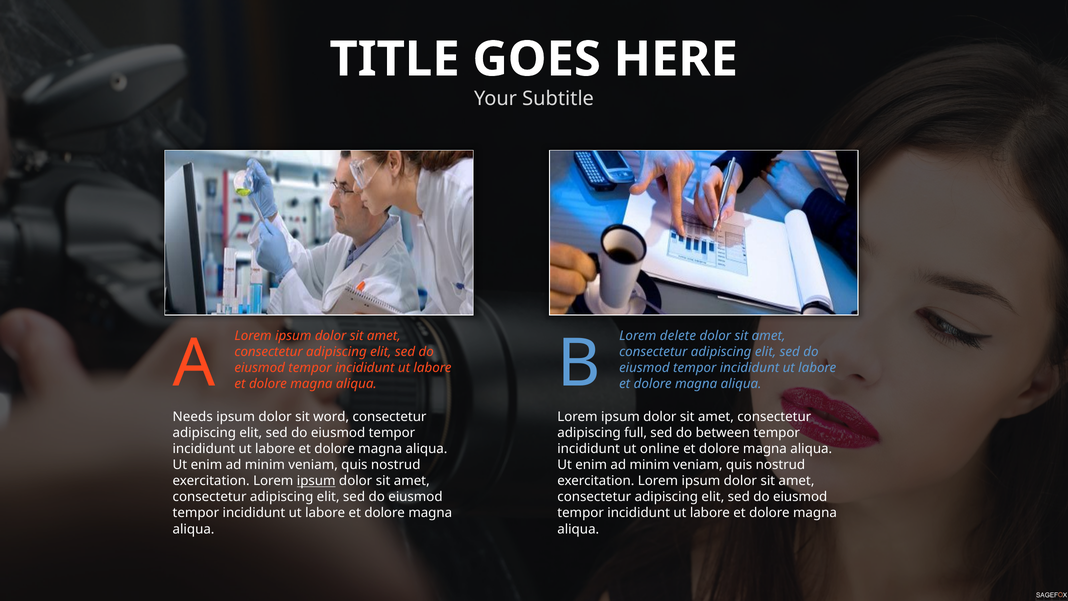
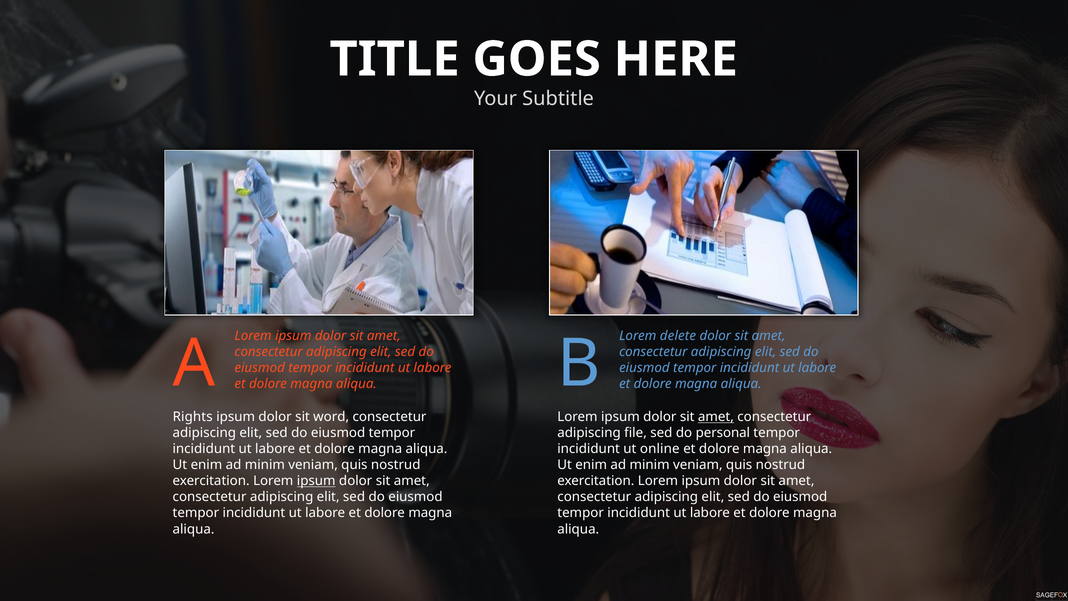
Needs: Needs -> Rights
amet at (716, 417) underline: none -> present
full: full -> file
between: between -> personal
